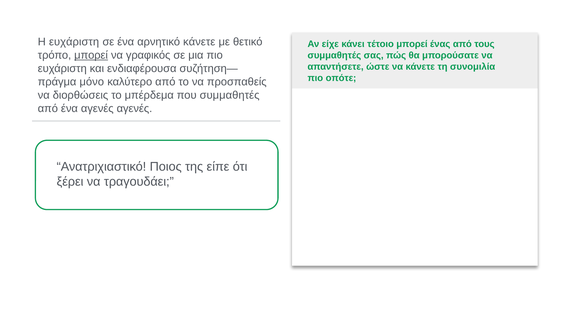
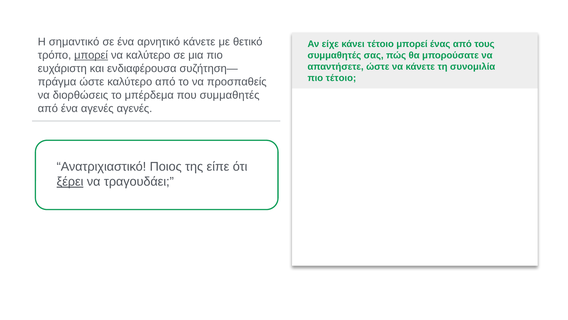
Η ευχάριστη: ευχάριστη -> σημαντικό
να γραφικός: γραφικός -> καλύτερο
πιο οπότε: οπότε -> τέτοιο
πράγμα μόνο: μόνο -> ώστε
ξέρει underline: none -> present
